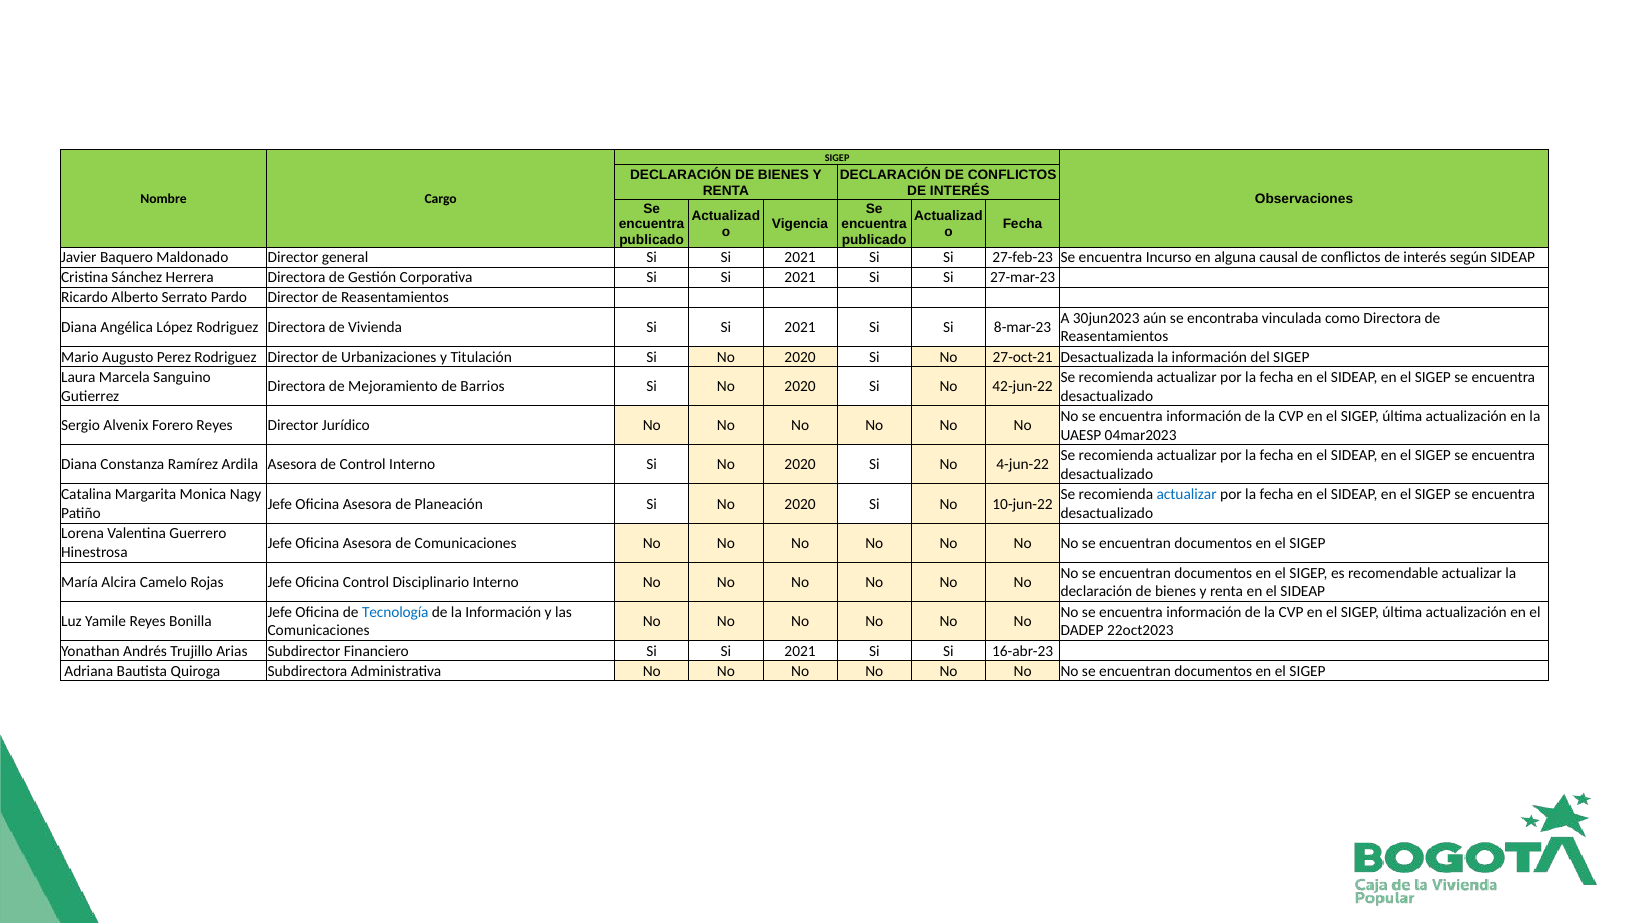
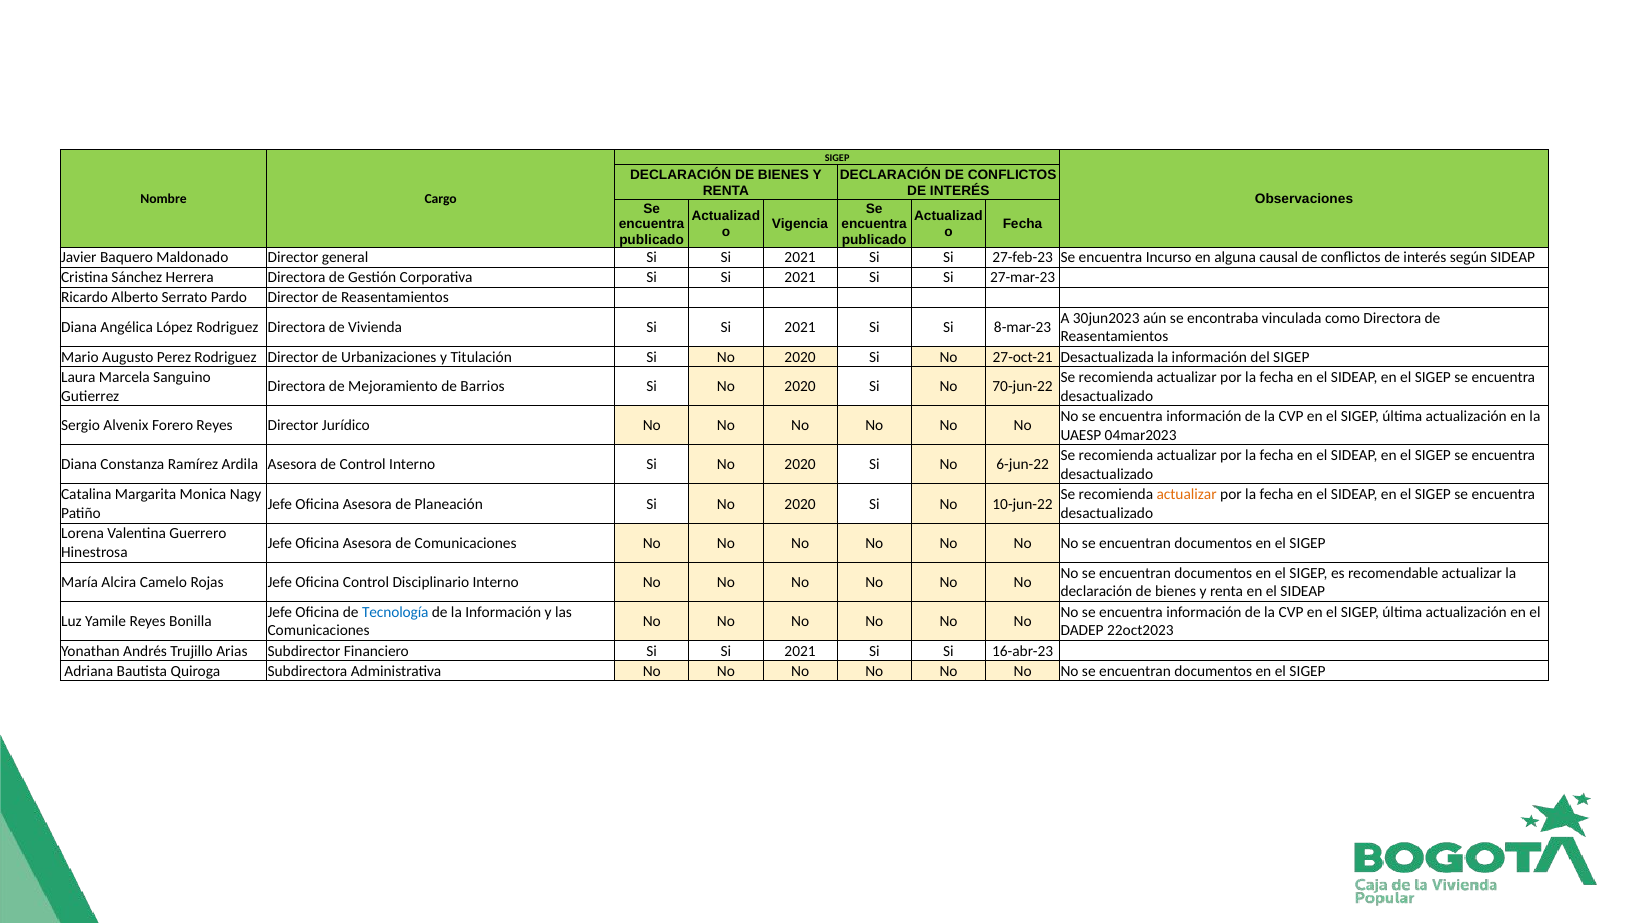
42-jun-22: 42-jun-22 -> 70-jun-22
4-jun-22: 4-jun-22 -> 6-jun-22
actualizar at (1187, 495) colour: blue -> orange
